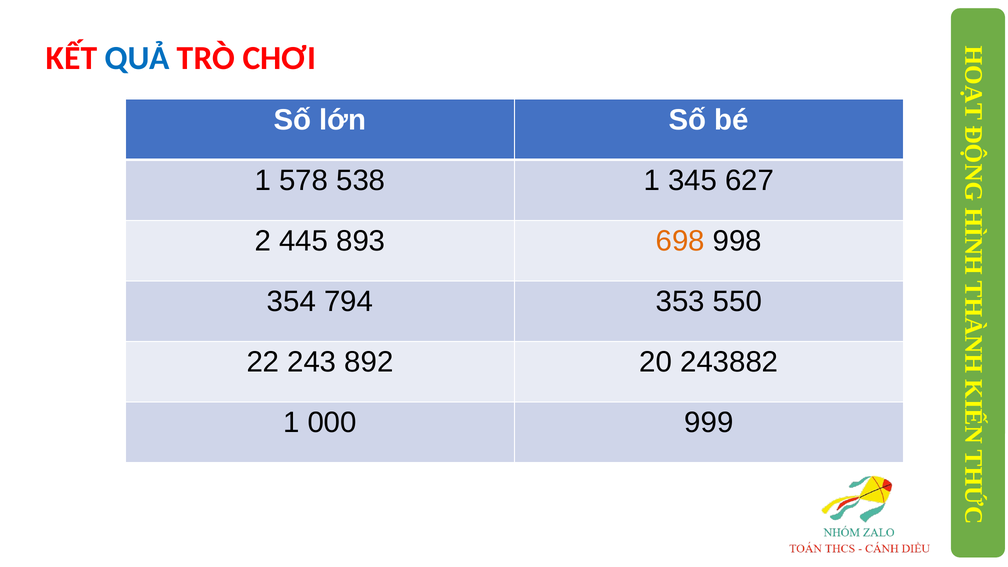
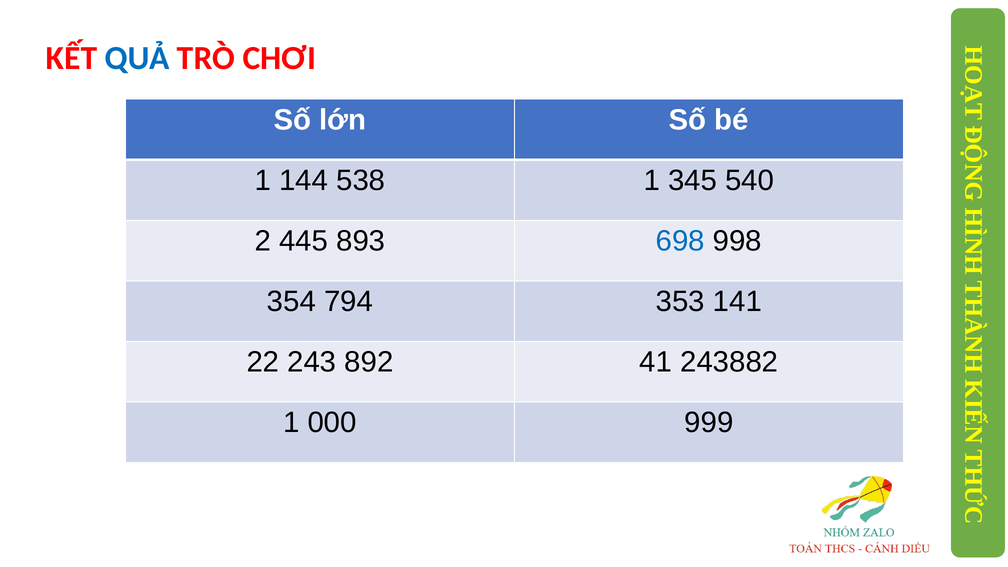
578: 578 -> 144
627: 627 -> 540
698 colour: orange -> blue
550: 550 -> 141
20: 20 -> 41
